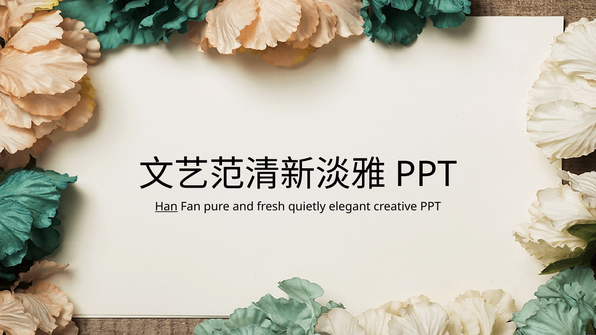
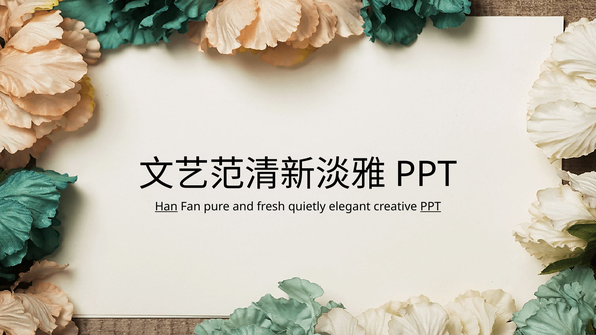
PPT at (431, 207) underline: none -> present
